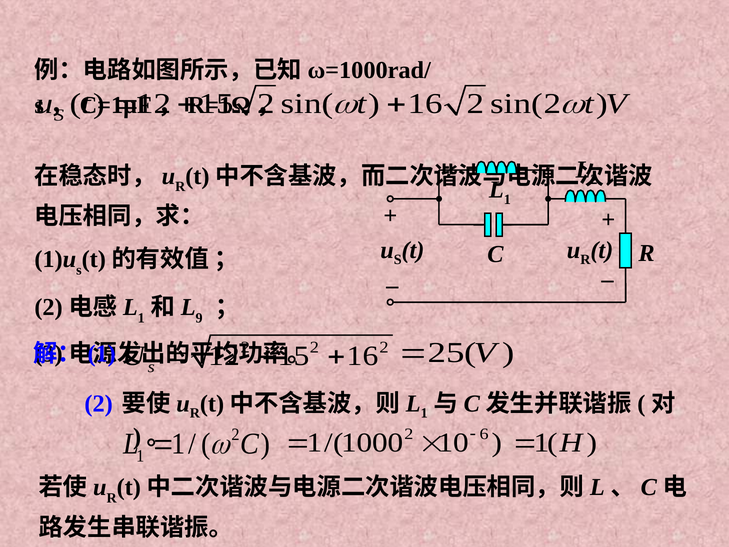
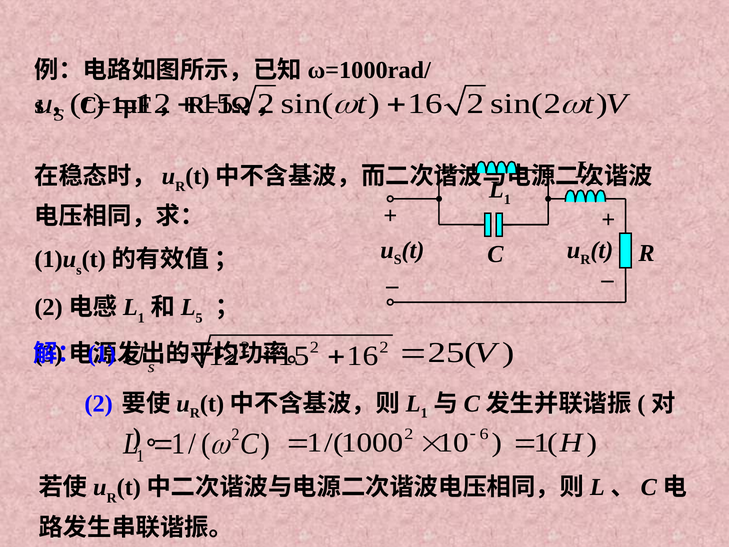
9: 9 -> 5
